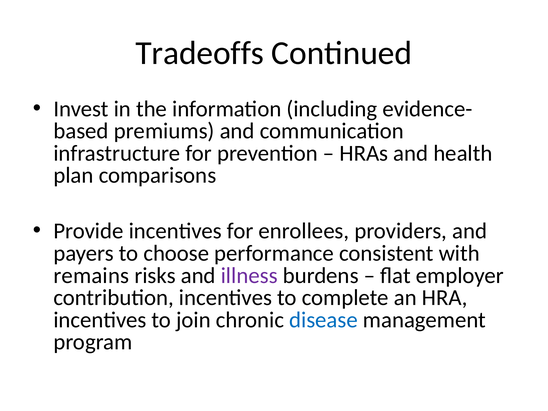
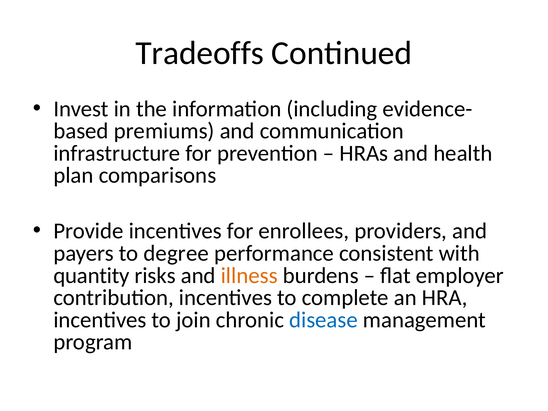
choose: choose -> degree
remains: remains -> quantity
illness colour: purple -> orange
